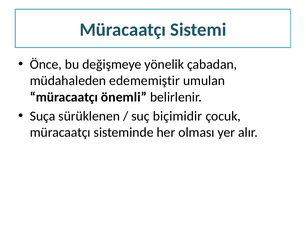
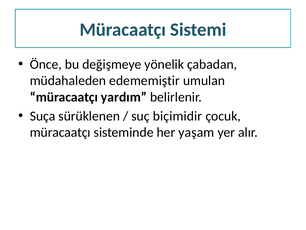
önemli: önemli -> yardım
olması: olması -> yaşam
